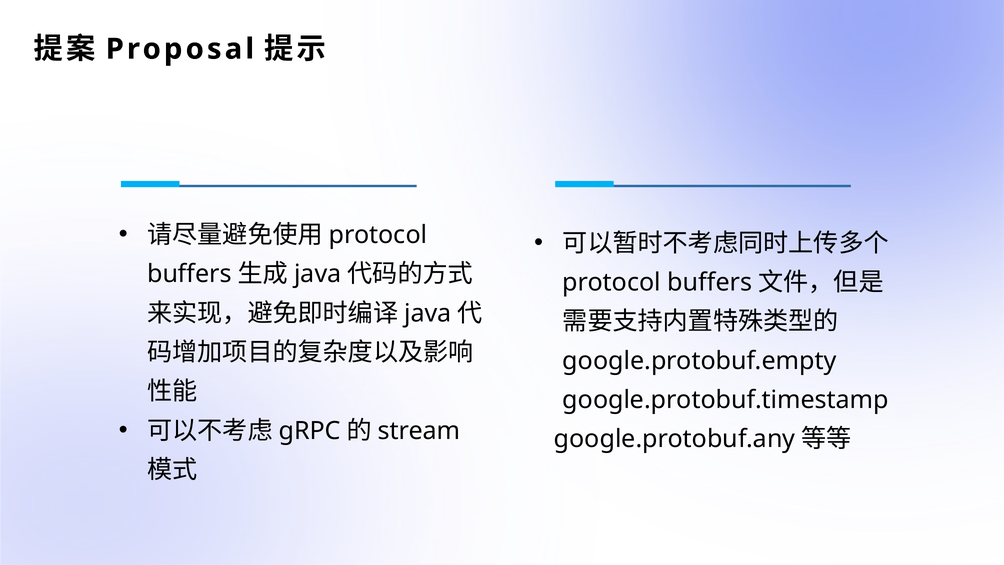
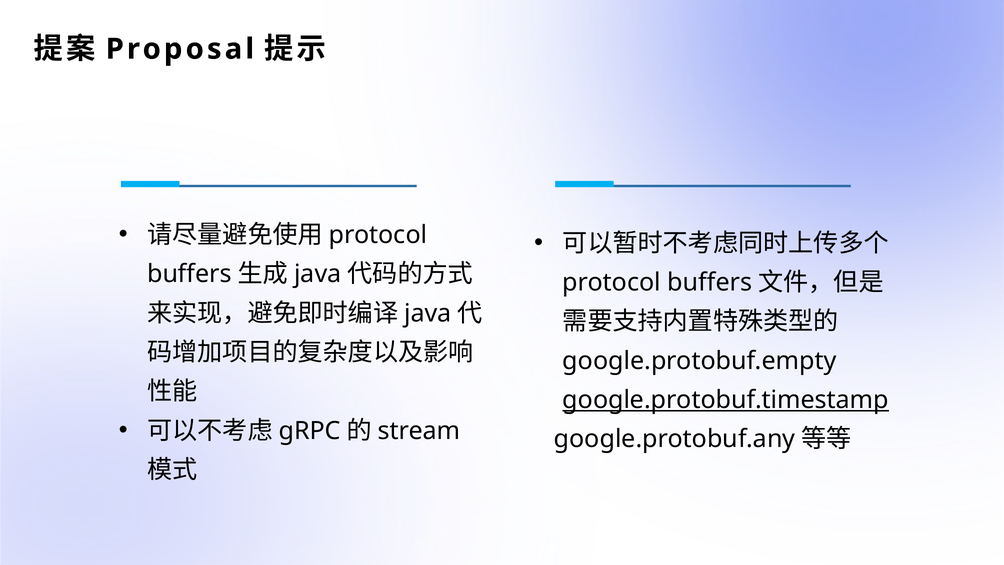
google.protobuf.timestamp underline: none -> present
